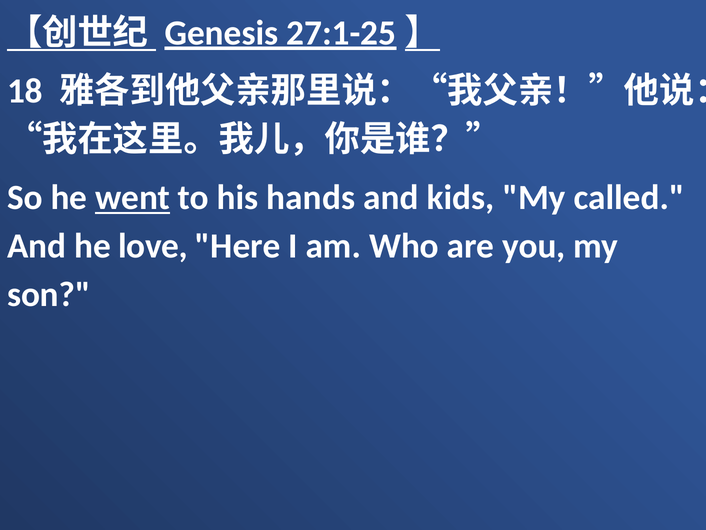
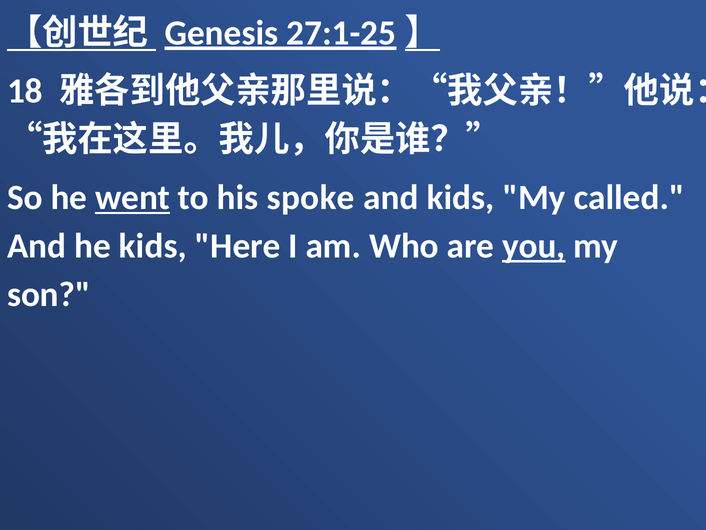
hands: hands -> spoke
he love: love -> kids
you underline: none -> present
